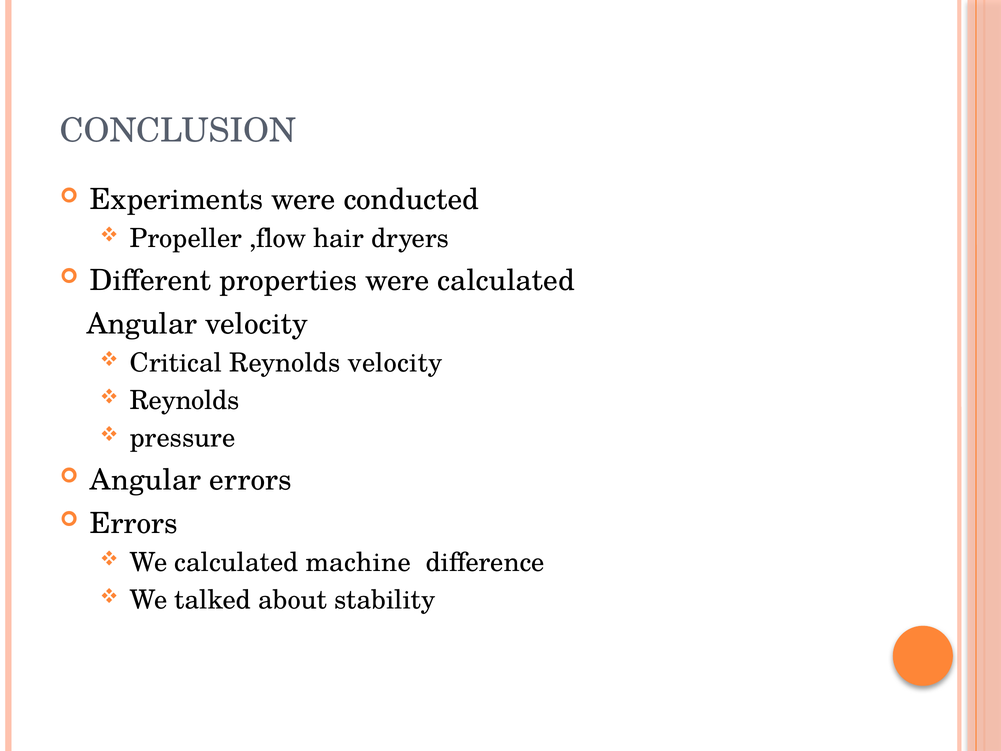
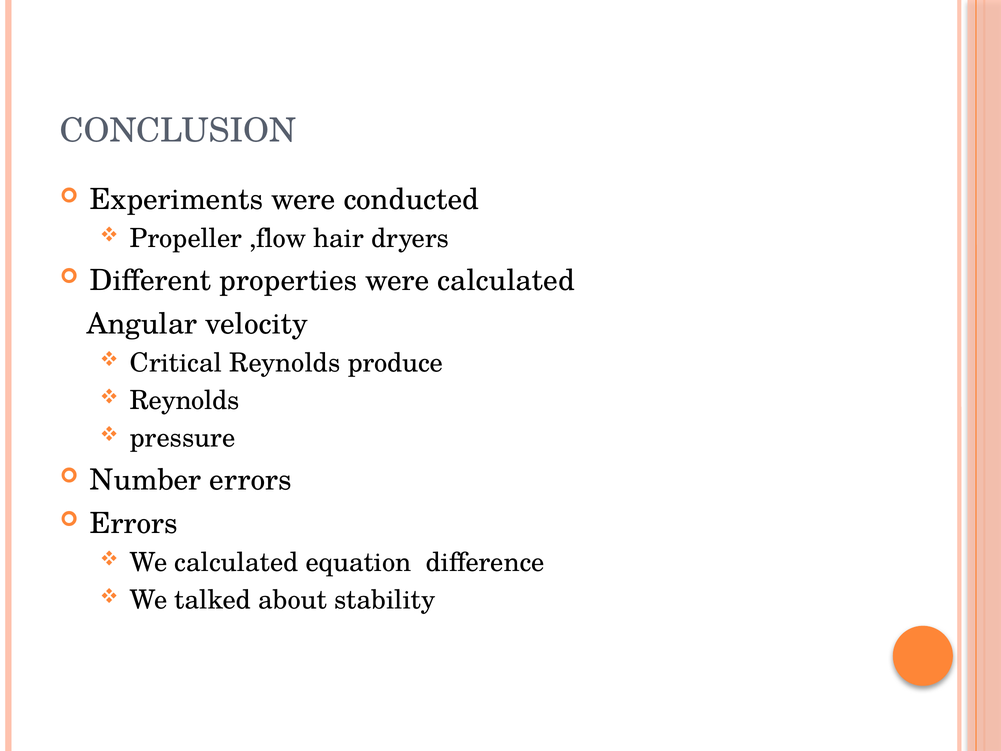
Reynolds velocity: velocity -> produce
Angular at (146, 480): Angular -> Number
machine: machine -> equation
